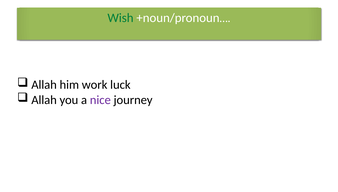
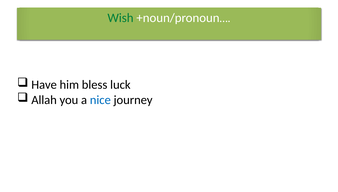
Allah at (44, 85): Allah -> Have
work: work -> bless
nice colour: purple -> blue
